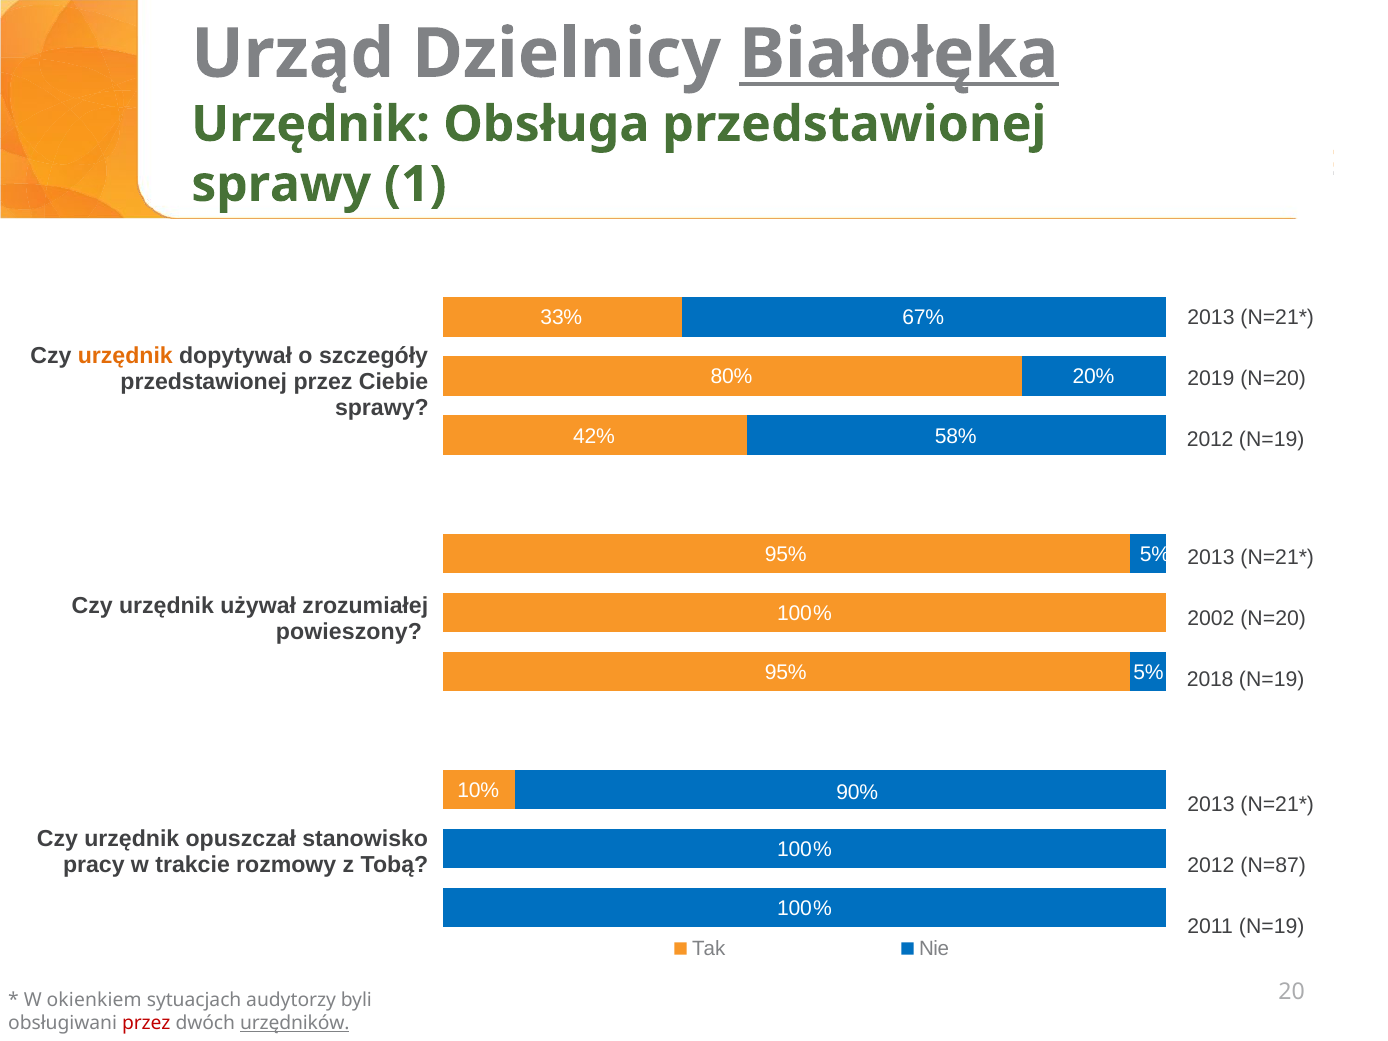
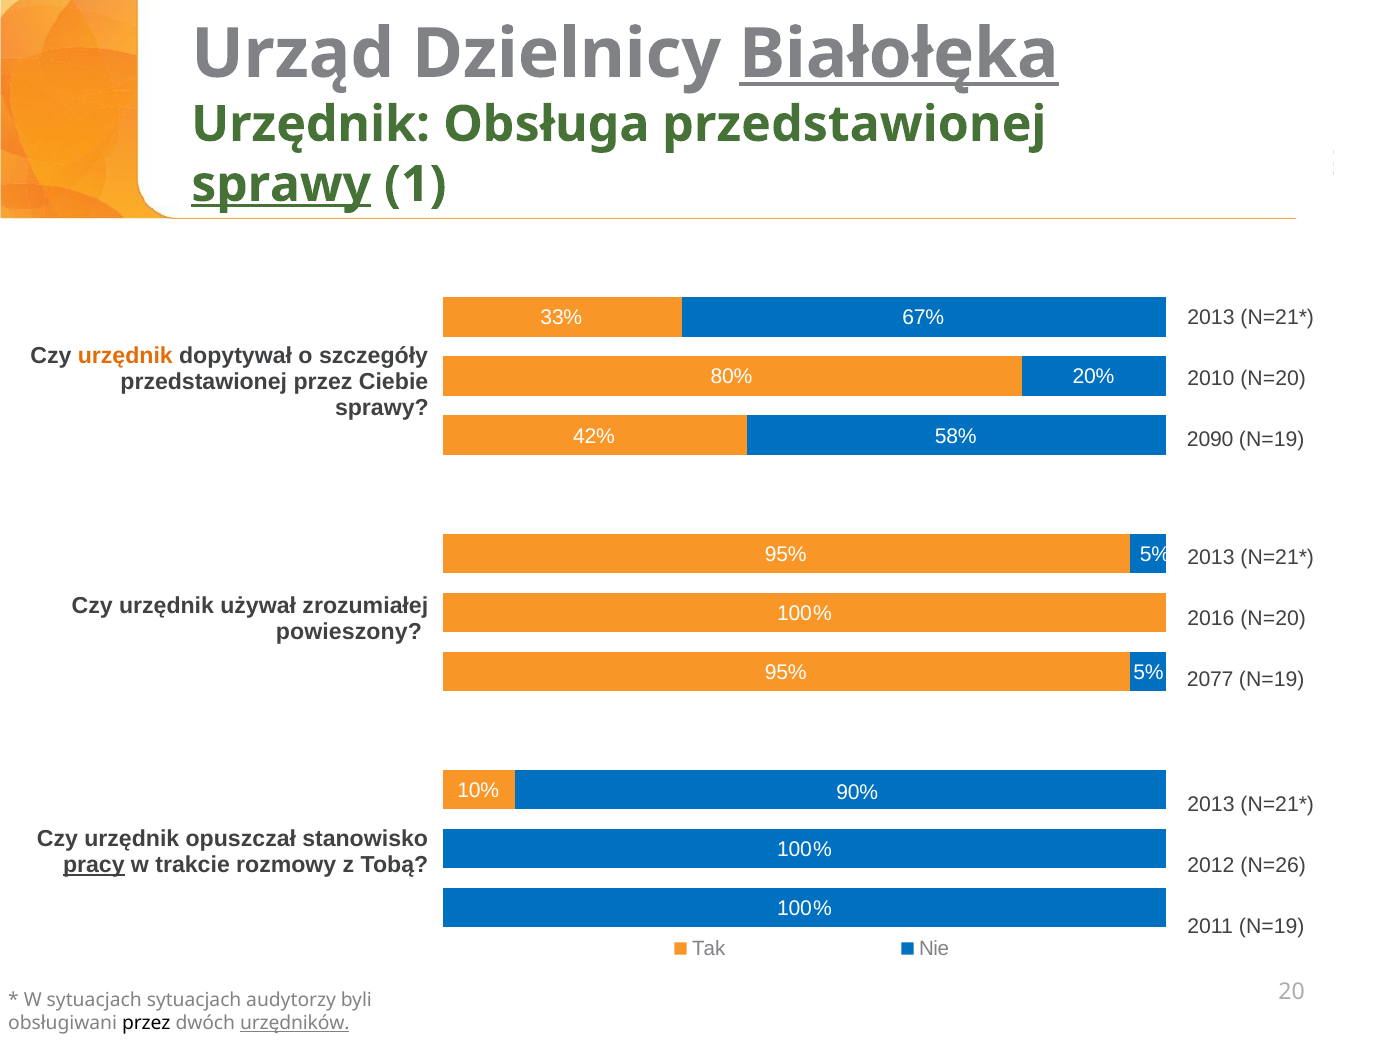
sprawy at (281, 184) underline: none -> present
2019: 2019 -> 2010
2012 at (1210, 440): 2012 -> 2090
2002: 2002 -> 2016
2018: 2018 -> 2077
pracy underline: none -> present
N=87: N=87 -> N=26
W okienkiem: okienkiem -> sytuacjach
przez at (146, 1023) colour: red -> black
